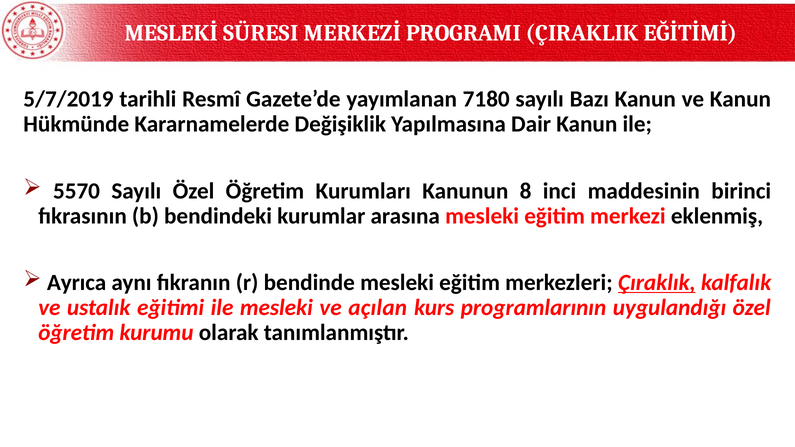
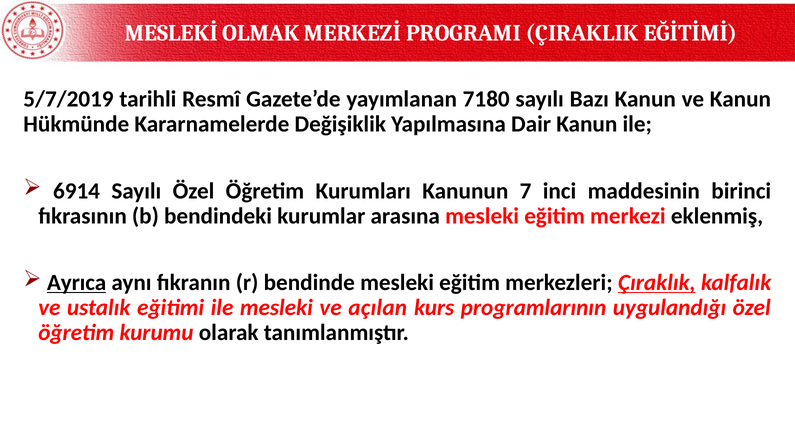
SÜRESI: SÜRESI -> OLMAK
5570: 5570 -> 6914
8: 8 -> 7
Ayrıca underline: none -> present
